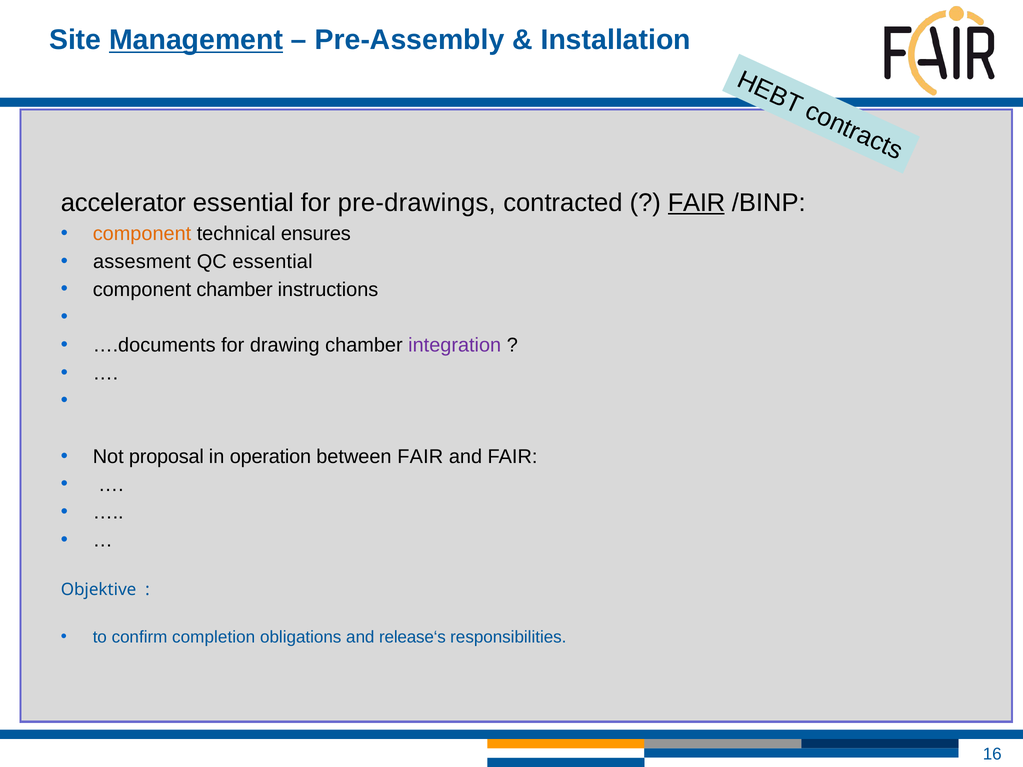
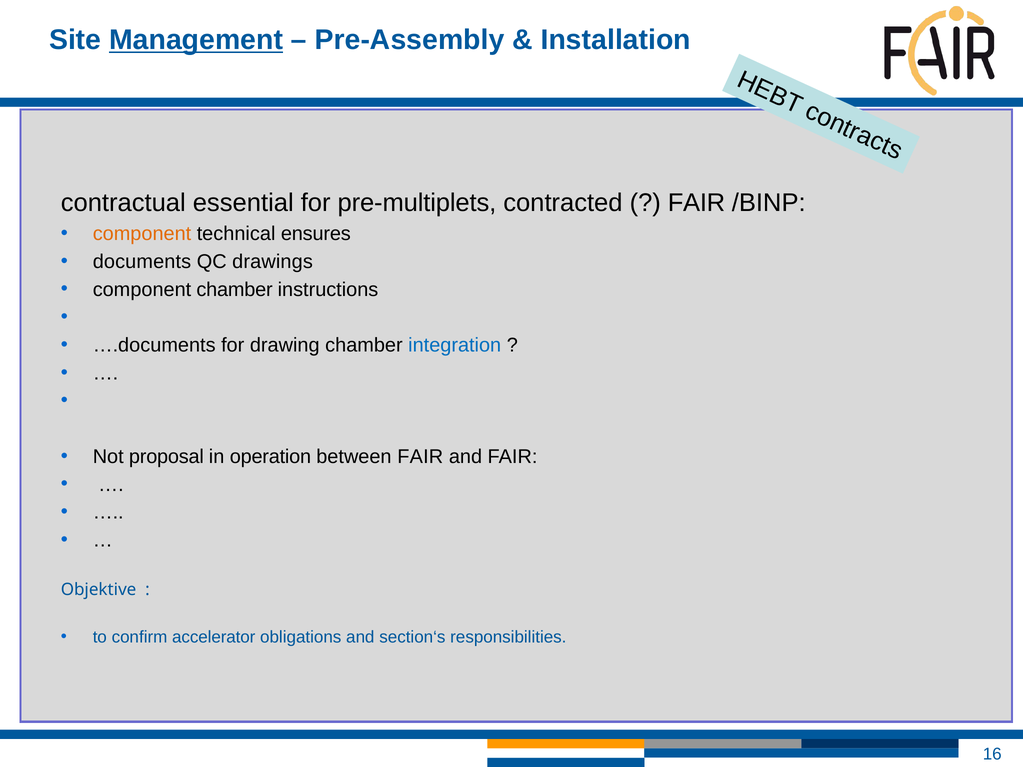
accelerator: accelerator -> contractual
pre-drawings: pre-drawings -> pre-multiplets
FAIR at (696, 203) underline: present -> none
assesment: assesment -> documents
QC essential: essential -> drawings
integration colour: purple -> blue
completion: completion -> accelerator
release‘s: release‘s -> section‘s
